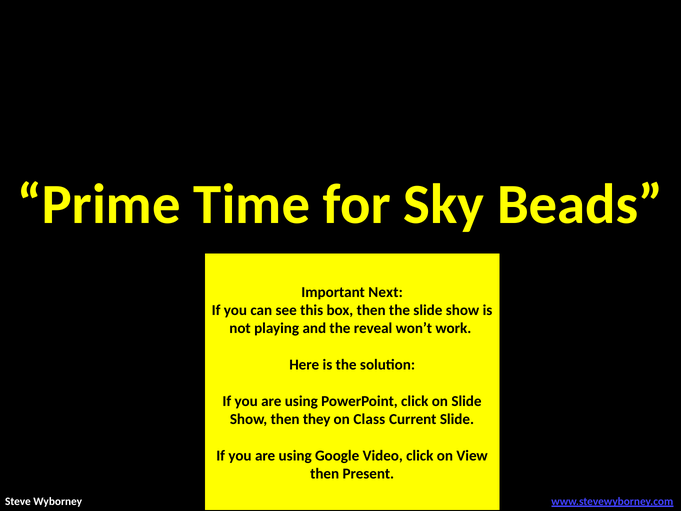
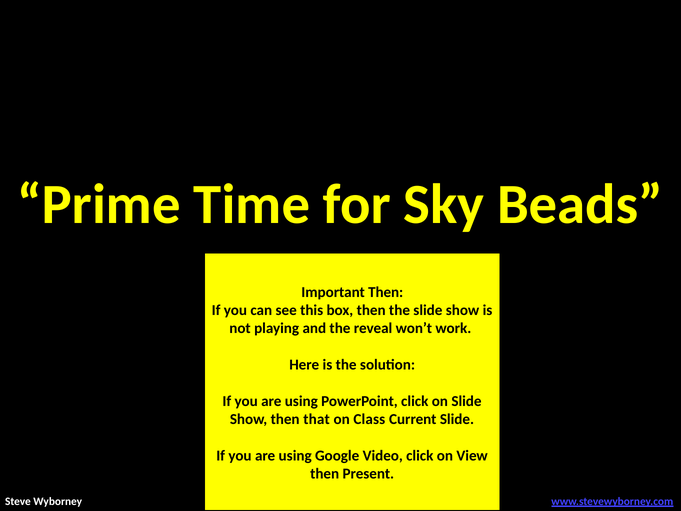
Important Next: Next -> Then
they: they -> that
